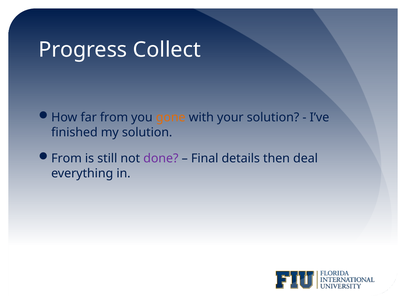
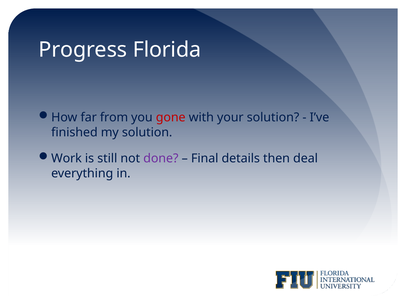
Collect: Collect -> Florida
gone colour: orange -> red
From at (66, 159): From -> Work
